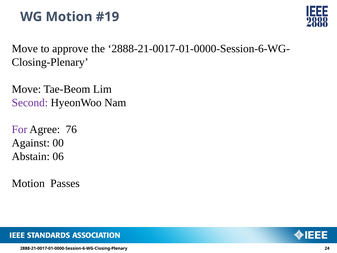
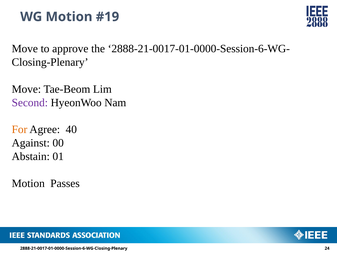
For colour: purple -> orange
76: 76 -> 40
06: 06 -> 01
